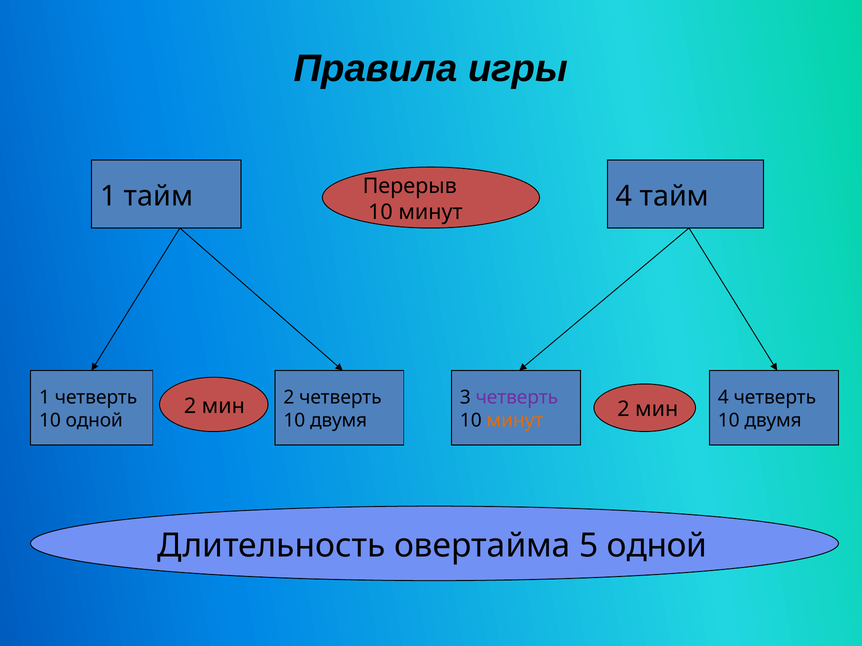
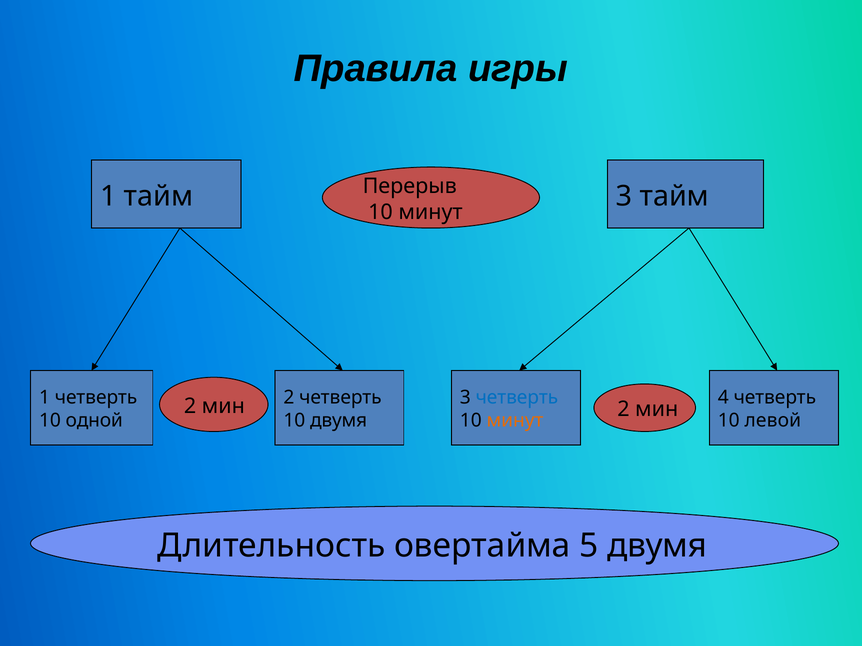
тайм 4: 4 -> 3
четверть at (517, 398) colour: purple -> blue
двумя at (773, 421): двумя -> левой
5 одной: одной -> двумя
